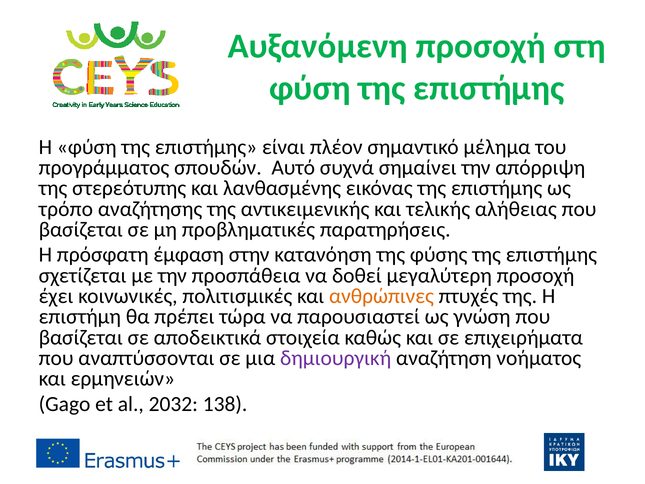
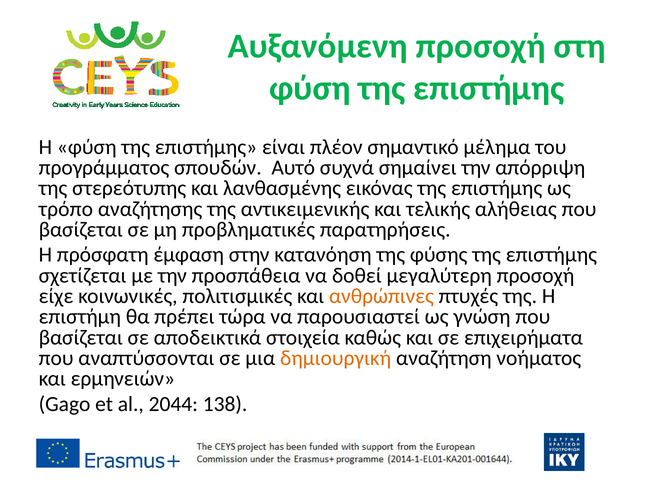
έχει: έχει -> είχε
δημιουργική colour: purple -> orange
2032: 2032 -> 2044
